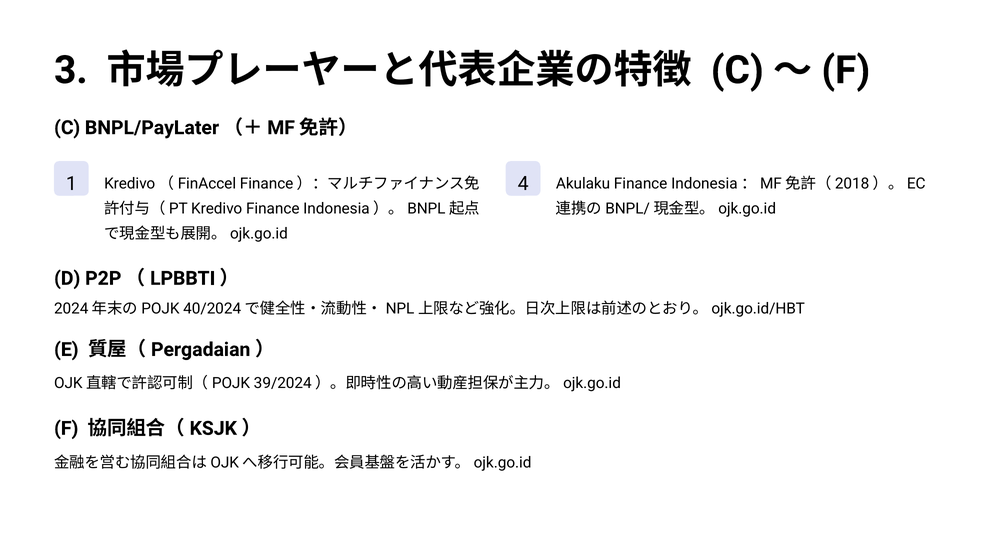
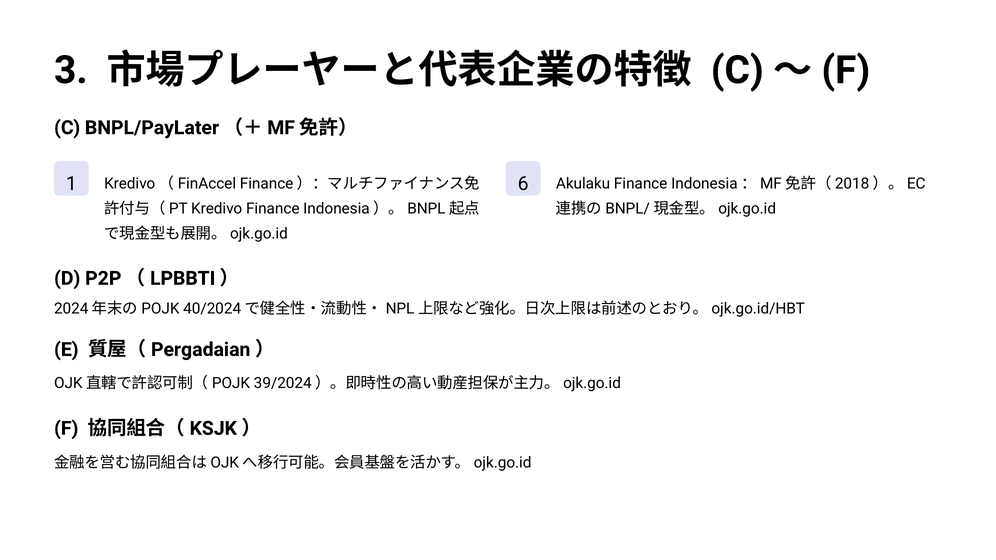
4: 4 -> 6
